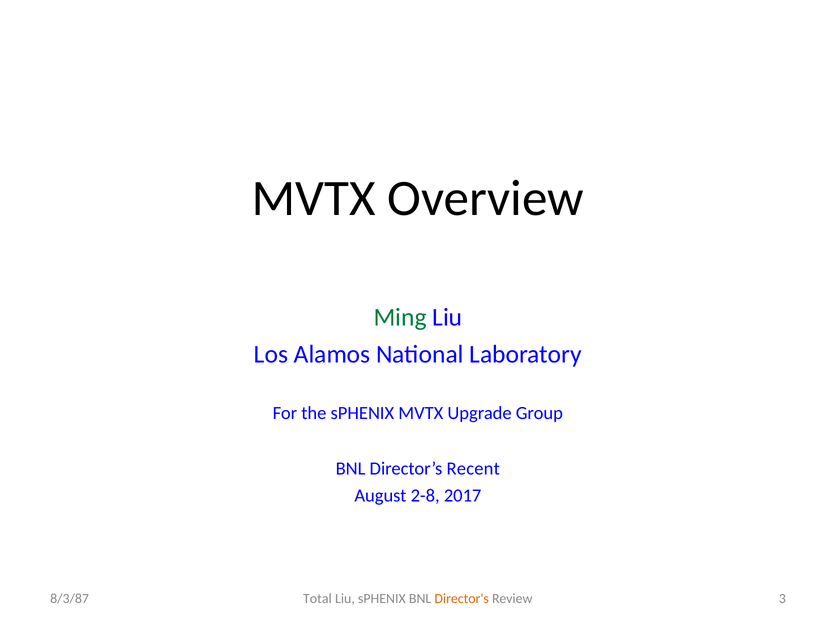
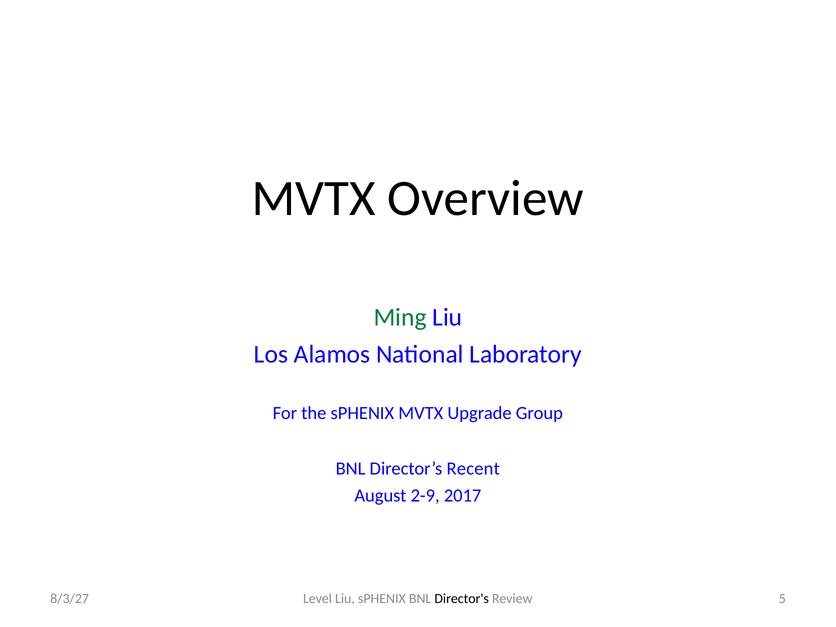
2-8: 2-8 -> 2-9
Total: Total -> Level
Director's colour: orange -> black
3: 3 -> 5
8/3/87: 8/3/87 -> 8/3/27
